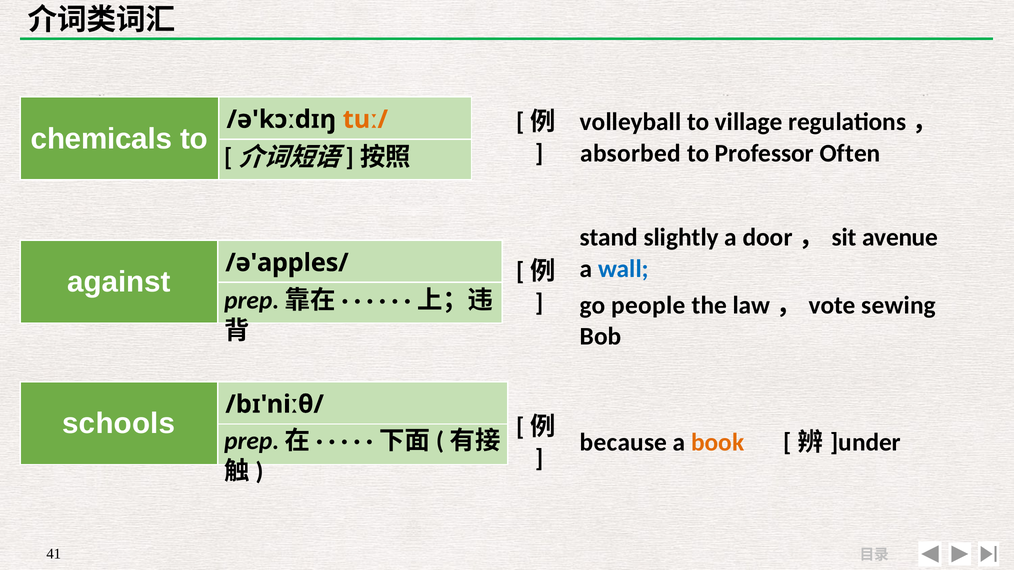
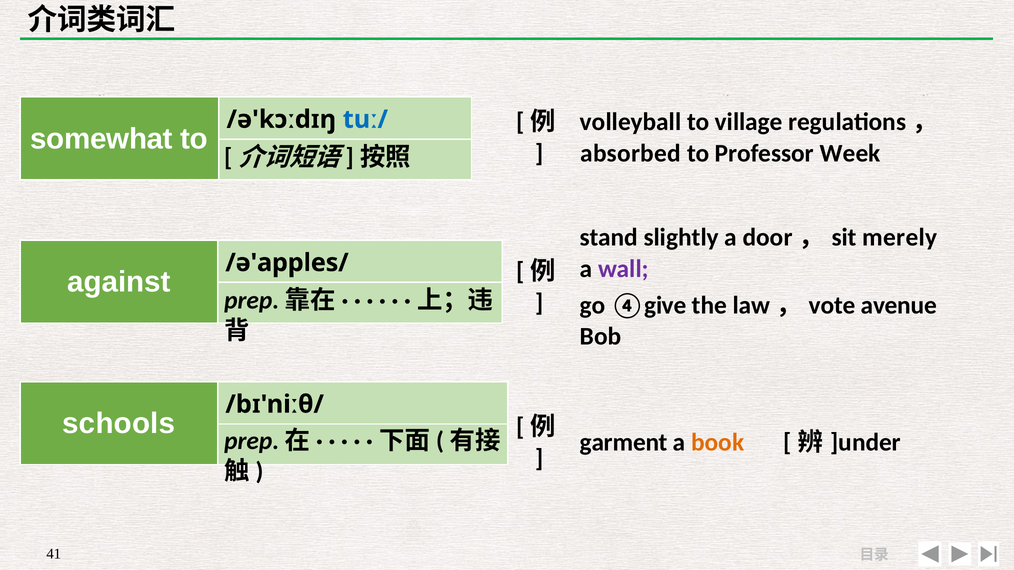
chemicals: chemicals -> somewhat
tuː/ colour: orange -> blue
Often: Often -> Week
avenue: avenue -> merely
wall colour: blue -> purple
people: people -> ④give
sewing: sewing -> avenue
because: because -> garment
